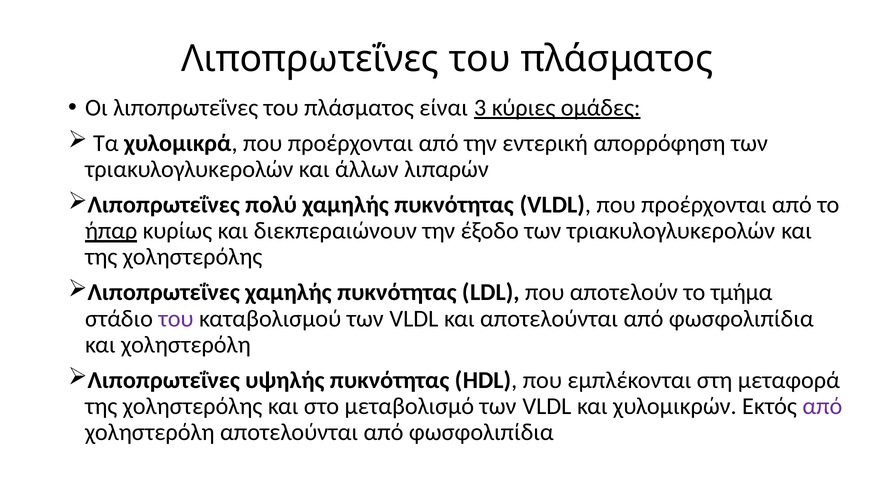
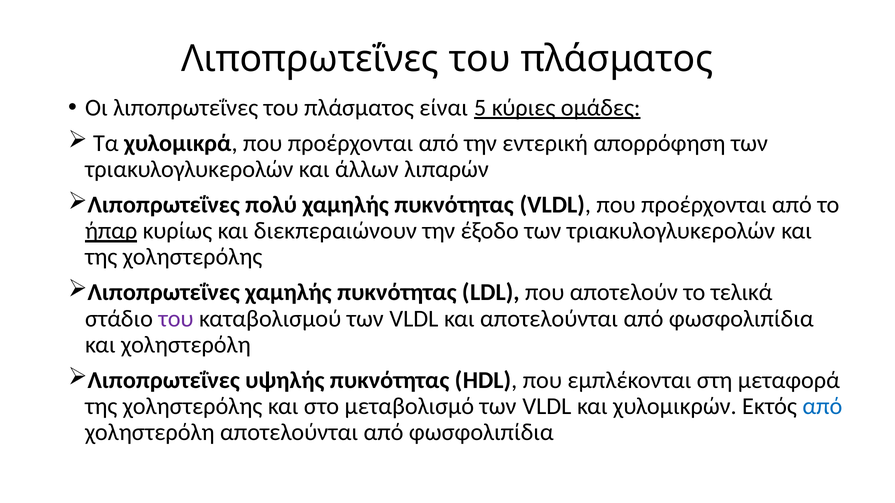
3: 3 -> 5
τμήμα: τμήμα -> τελικά
από at (822, 407) colour: purple -> blue
